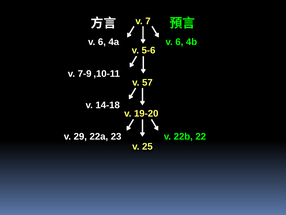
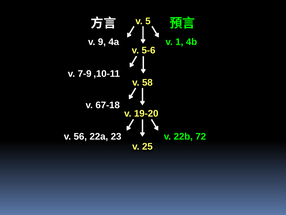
7: 7 -> 5
6 at (102, 42): 6 -> 9
6 at (179, 42): 6 -> 1
57: 57 -> 58
14-18: 14-18 -> 67-18
29: 29 -> 56
22: 22 -> 72
